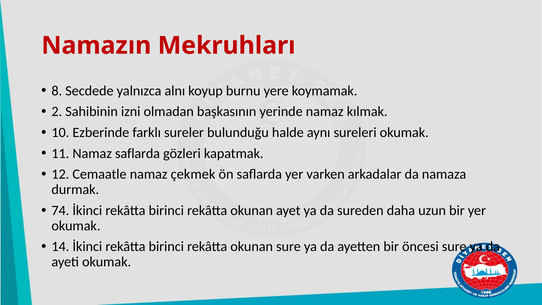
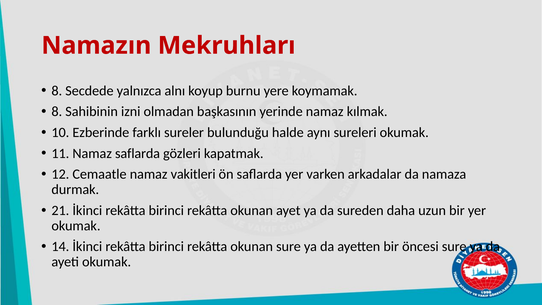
2 at (57, 112): 2 -> 8
çekmek: çekmek -> vakitleri
74: 74 -> 21
